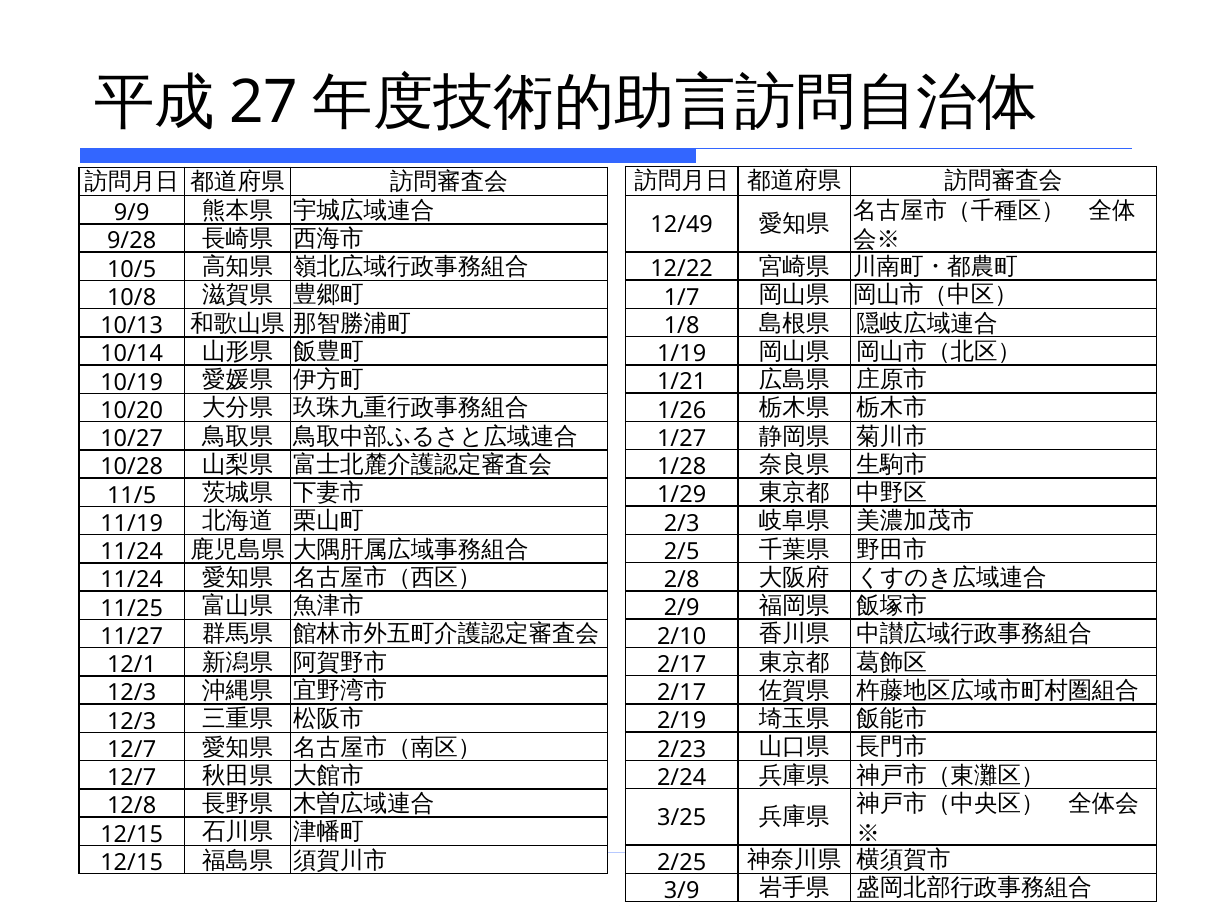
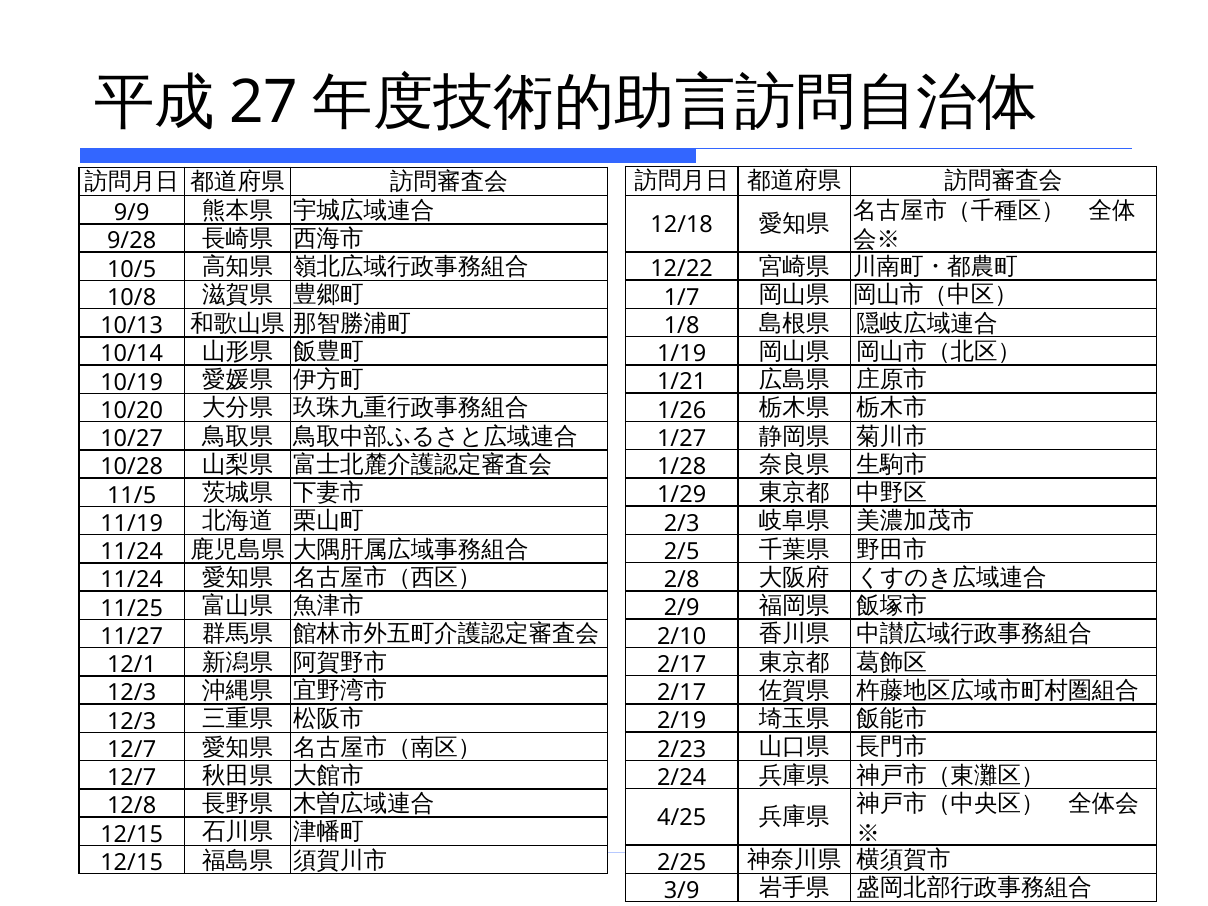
12/49: 12/49 -> 12/18
3/25: 3/25 -> 4/25
